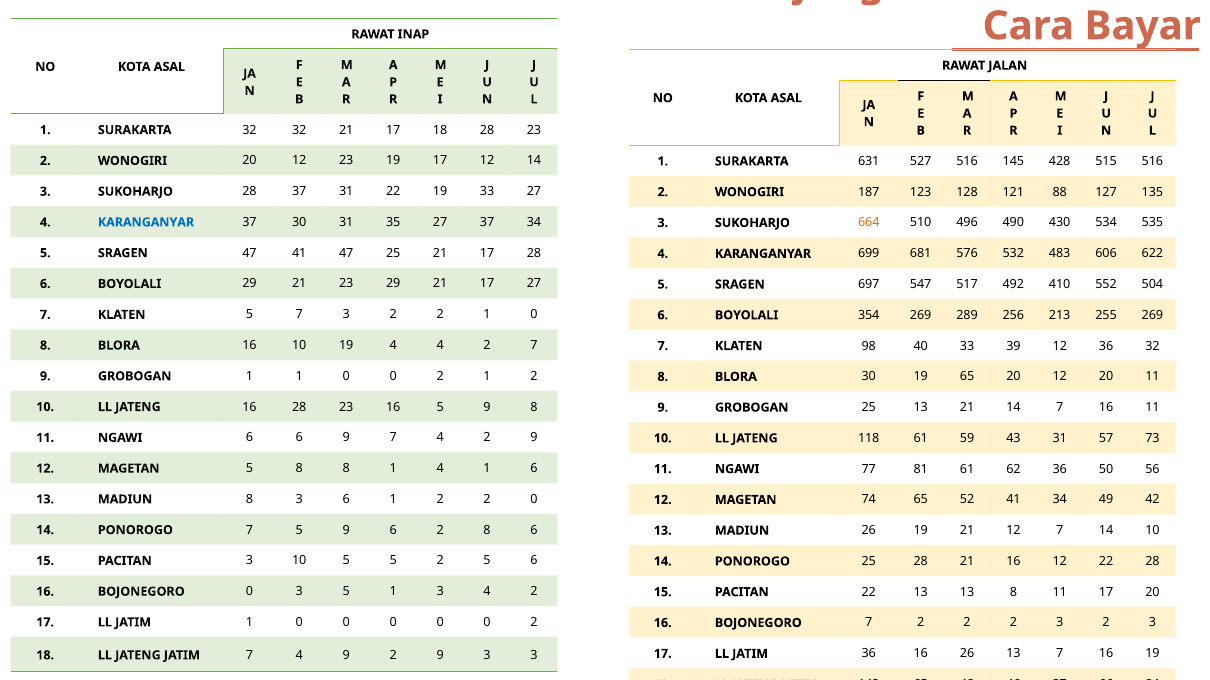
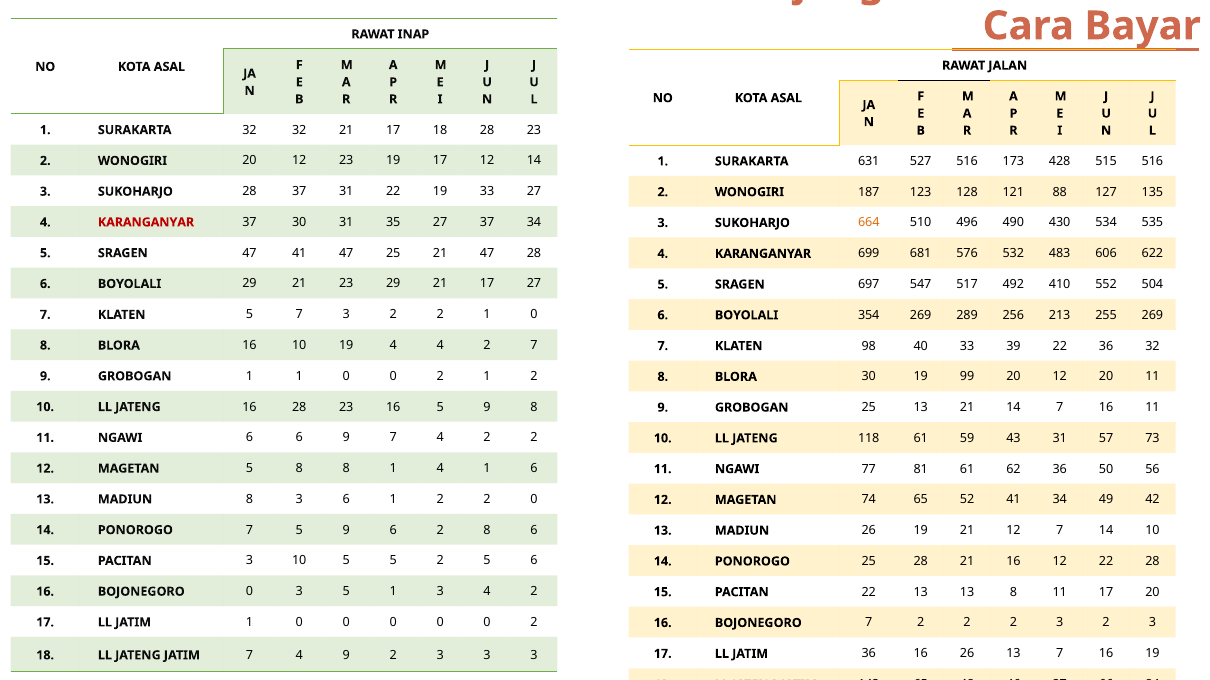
145: 145 -> 173
KARANGANYAR at (146, 222) colour: blue -> red
25 21 17: 17 -> 47
39 12: 12 -> 22
19 65: 65 -> 99
4 2 9: 9 -> 2
9 2 9: 9 -> 3
